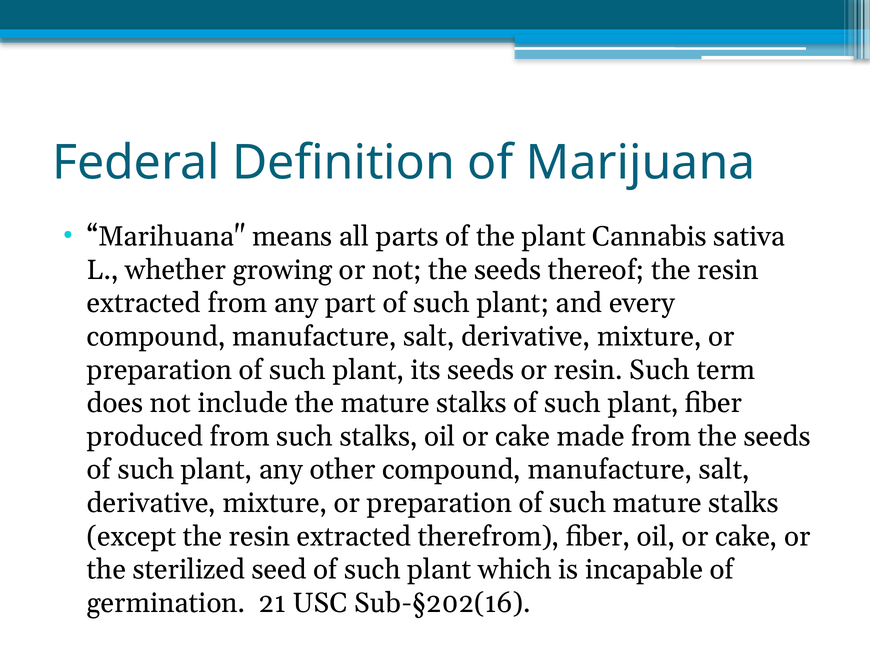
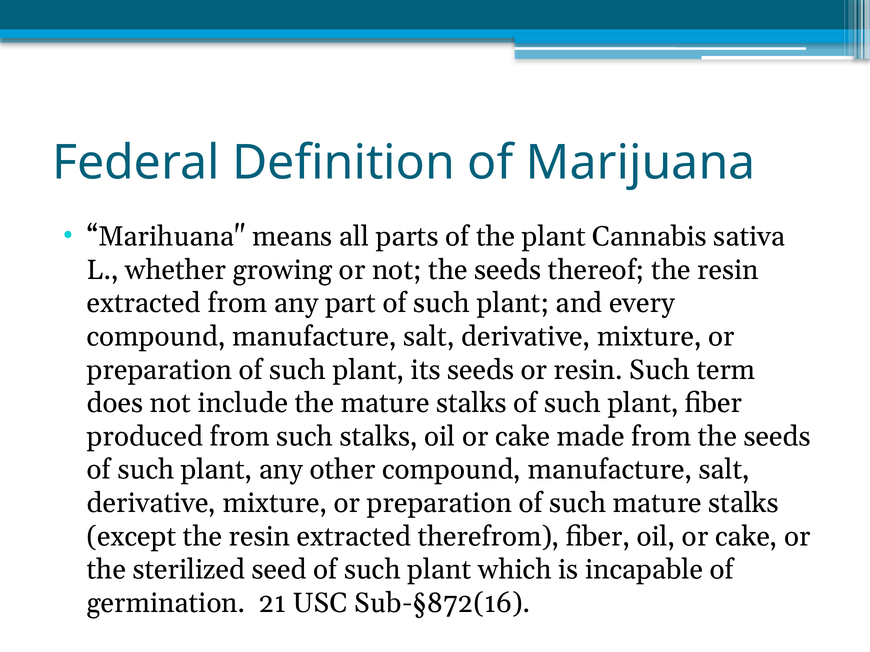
Sub-§202(16: Sub-§202(16 -> Sub-§872(16
